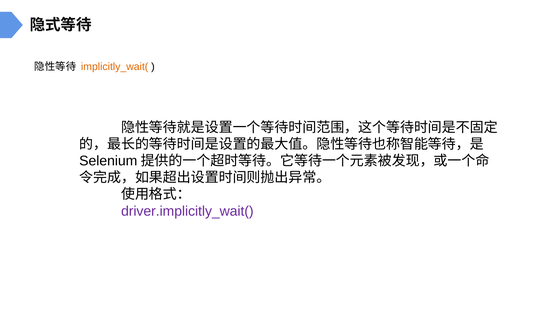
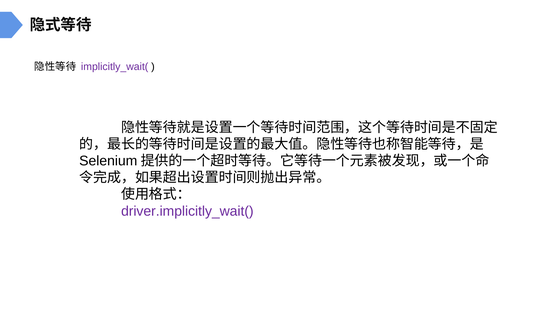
implicitly_wait( colour: orange -> purple
